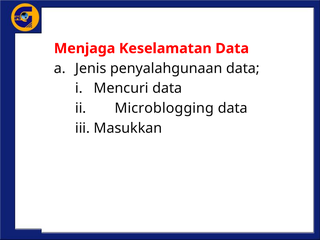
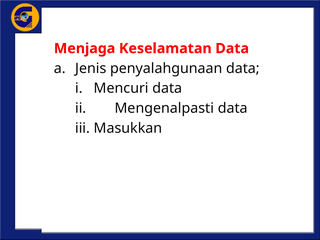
Microblogging: Microblogging -> Mengenalpasti
